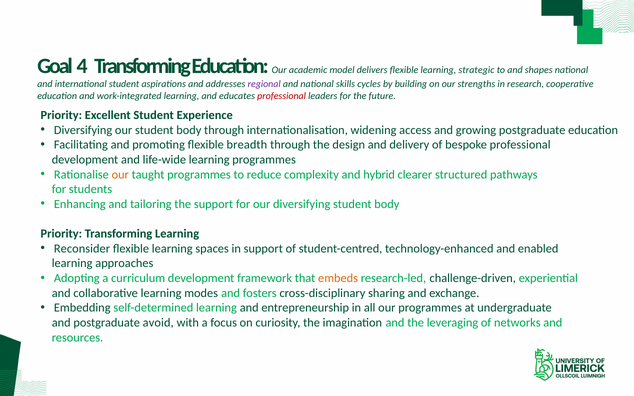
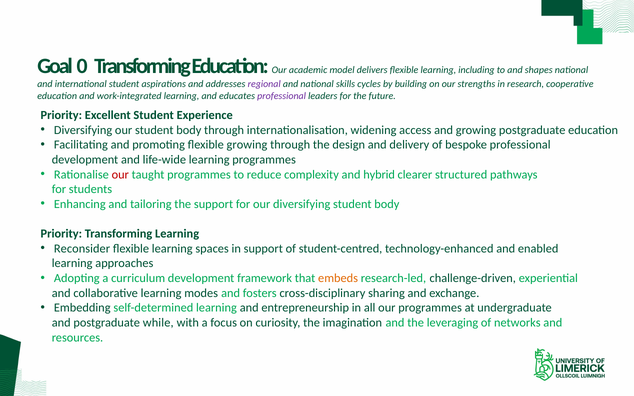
4: 4 -> 0
strategic: strategic -> including
professional at (282, 96) colour: red -> purple
flexible breadth: breadth -> growing
our at (120, 175) colour: orange -> red
avoid: avoid -> while
